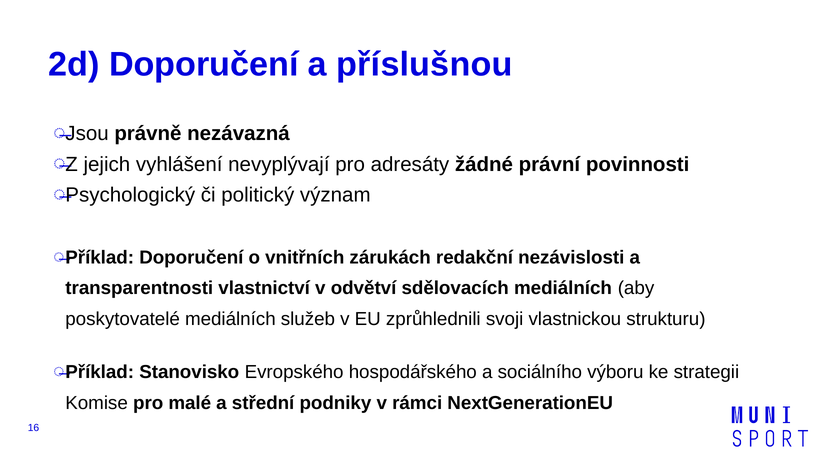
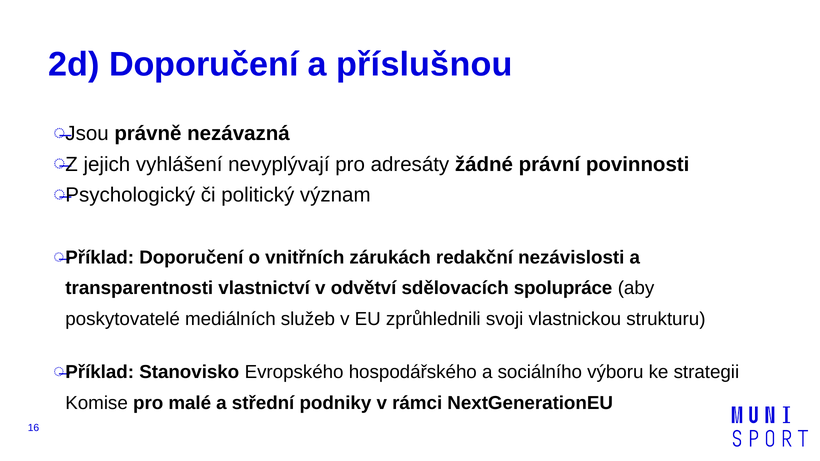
sdělovacích mediálních: mediálních -> spolupráce
